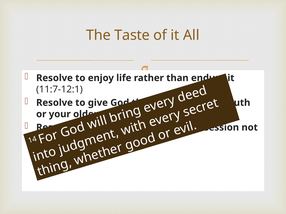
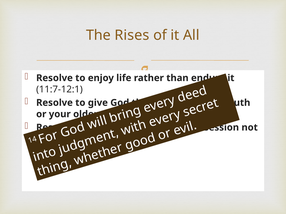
Taste: Taste -> Rises
